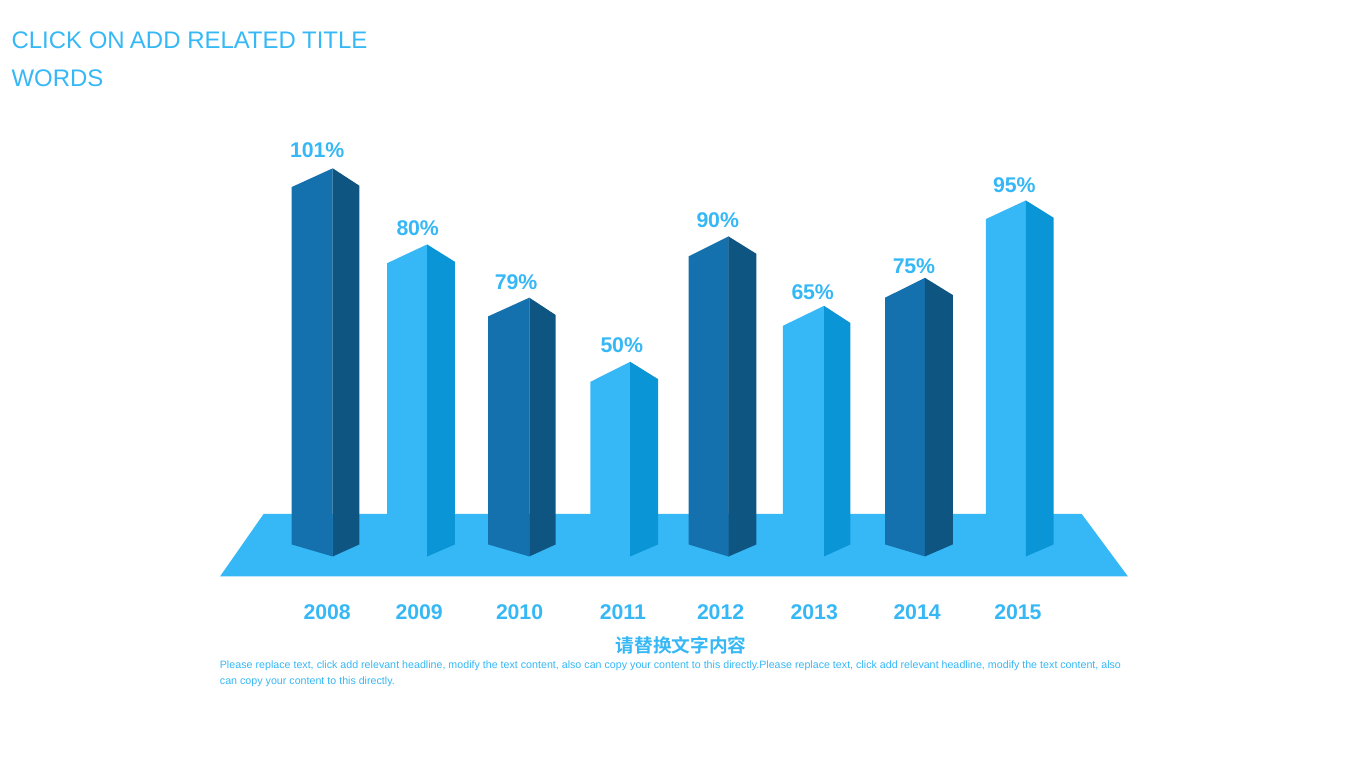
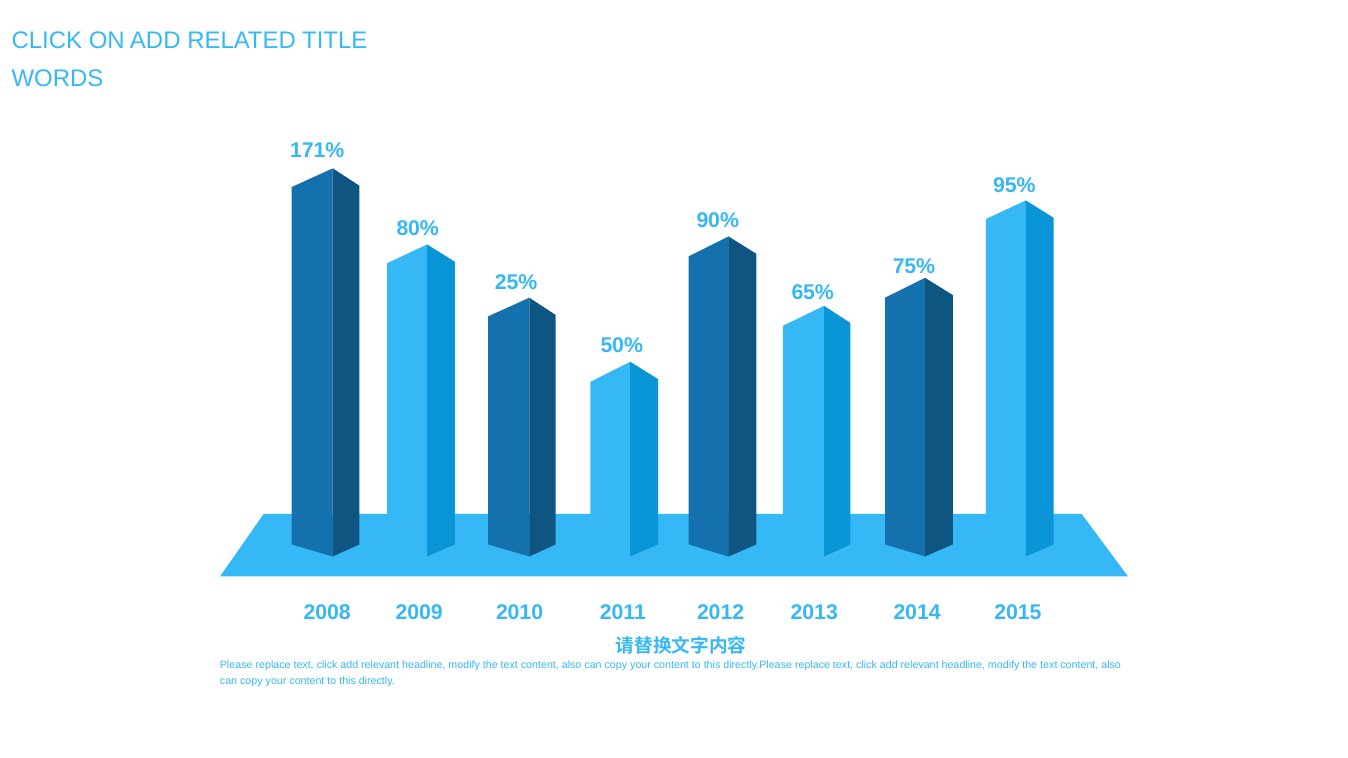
101%: 101% -> 171%
79%: 79% -> 25%
